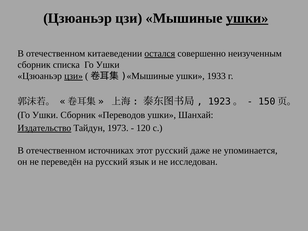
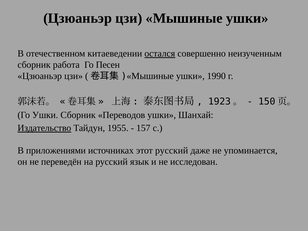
ушки at (247, 18) underline: present -> none
списка: списка -> работа
Ушки at (108, 65): Ушки -> Песен
цзи at (74, 76) underline: present -> none
1933: 1933 -> 1990
1973: 1973 -> 1955
120: 120 -> 157
отечественном at (56, 151): отечественном -> приложениями
